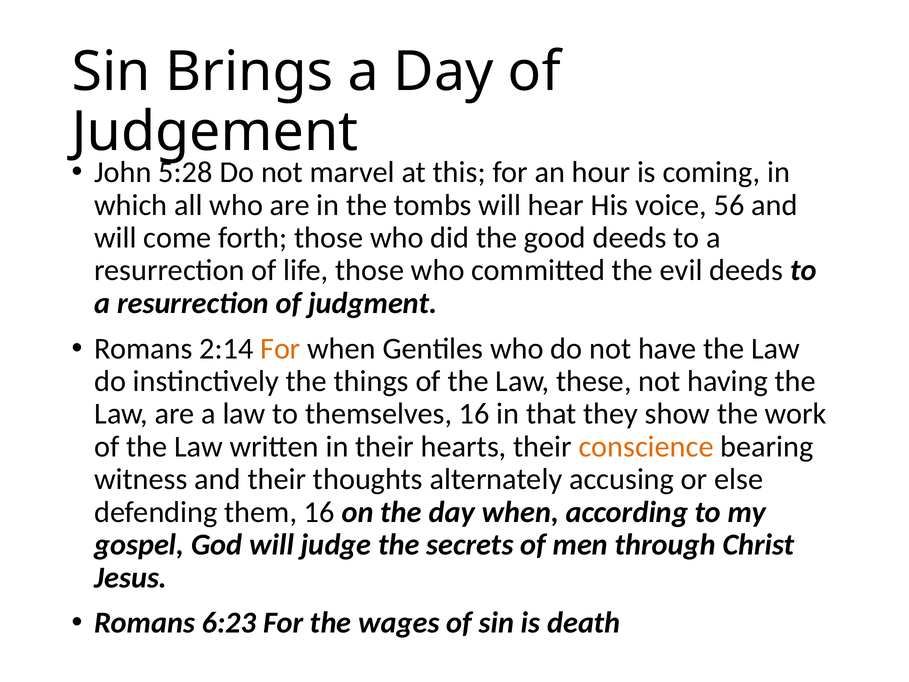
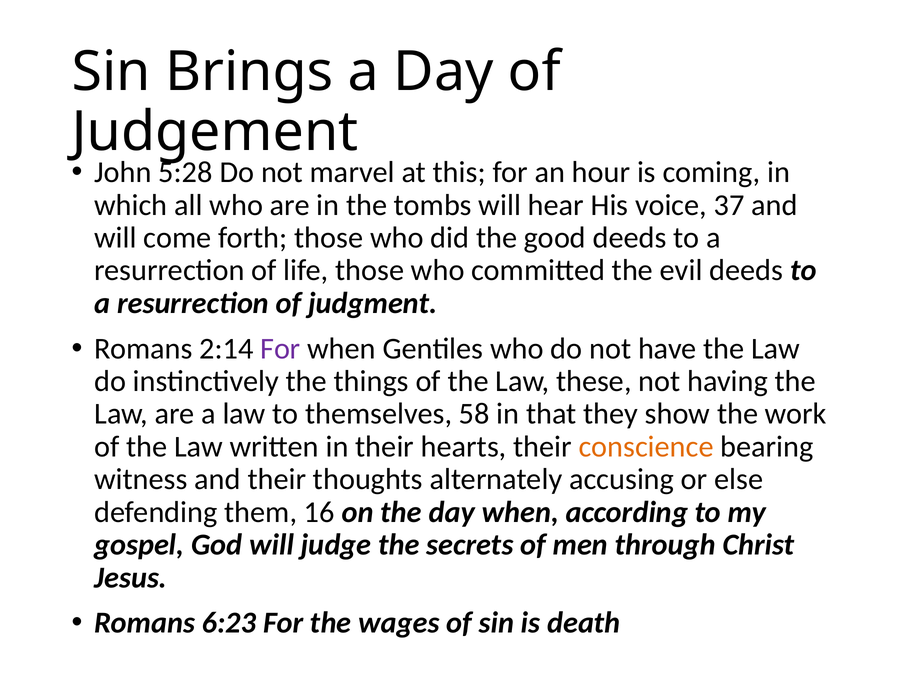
56: 56 -> 37
For at (280, 348) colour: orange -> purple
themselves 16: 16 -> 58
